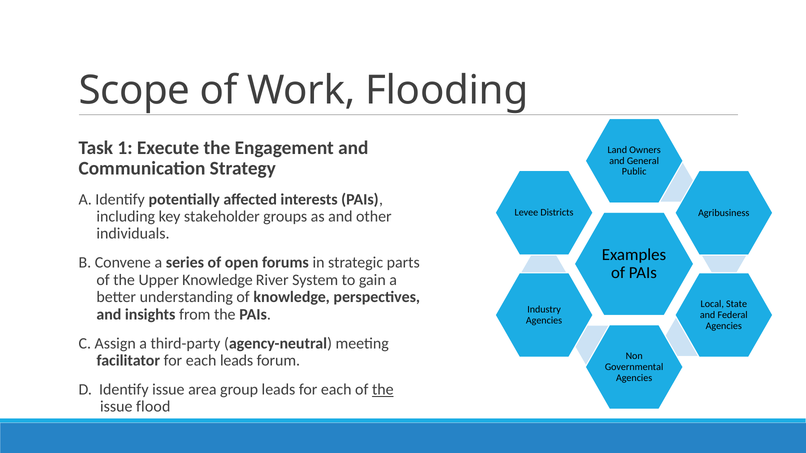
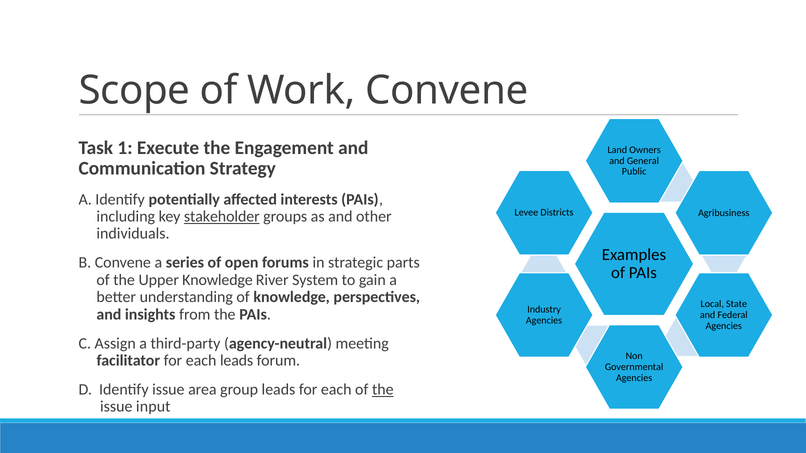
Work Flooding: Flooding -> Convene
stakeholder underline: none -> present
flood: flood -> input
